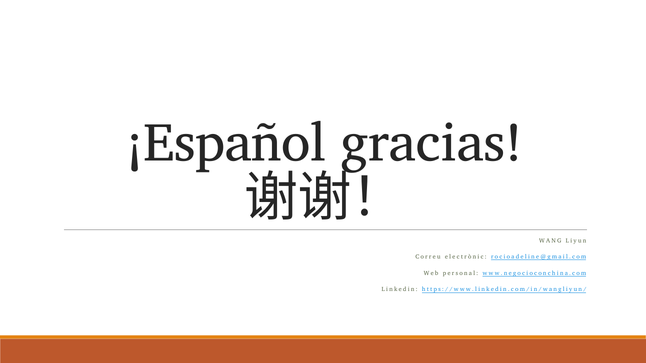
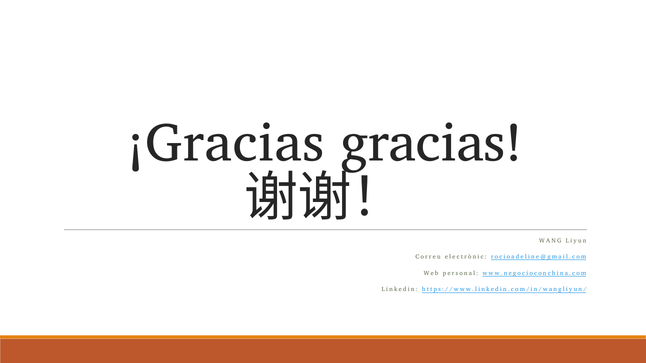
¡Español: ¡Español -> ¡Gracias
